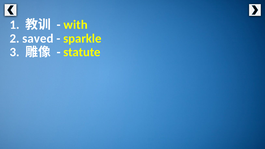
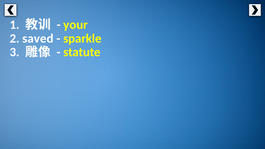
with: with -> your
